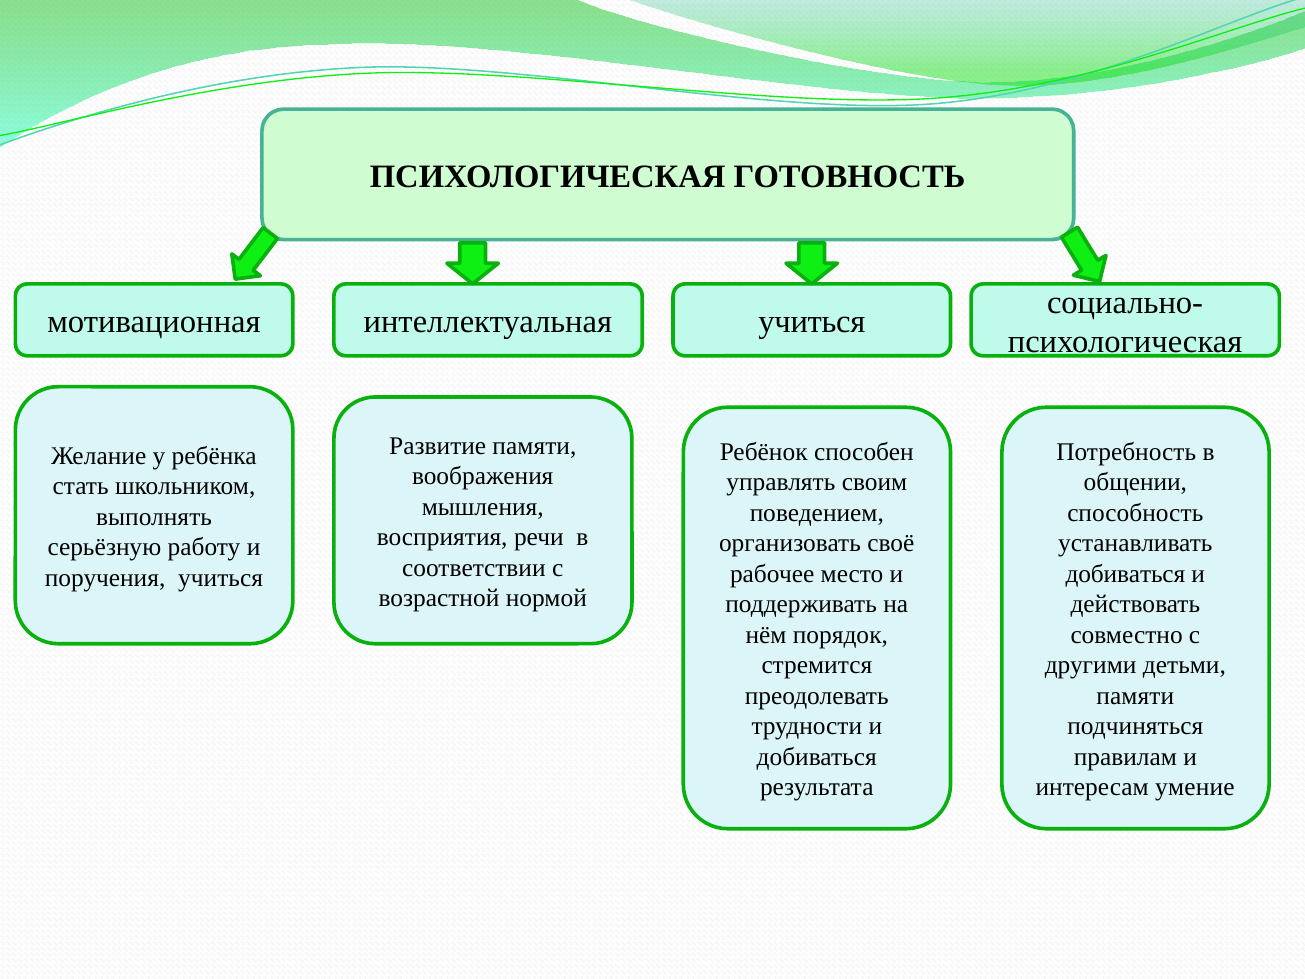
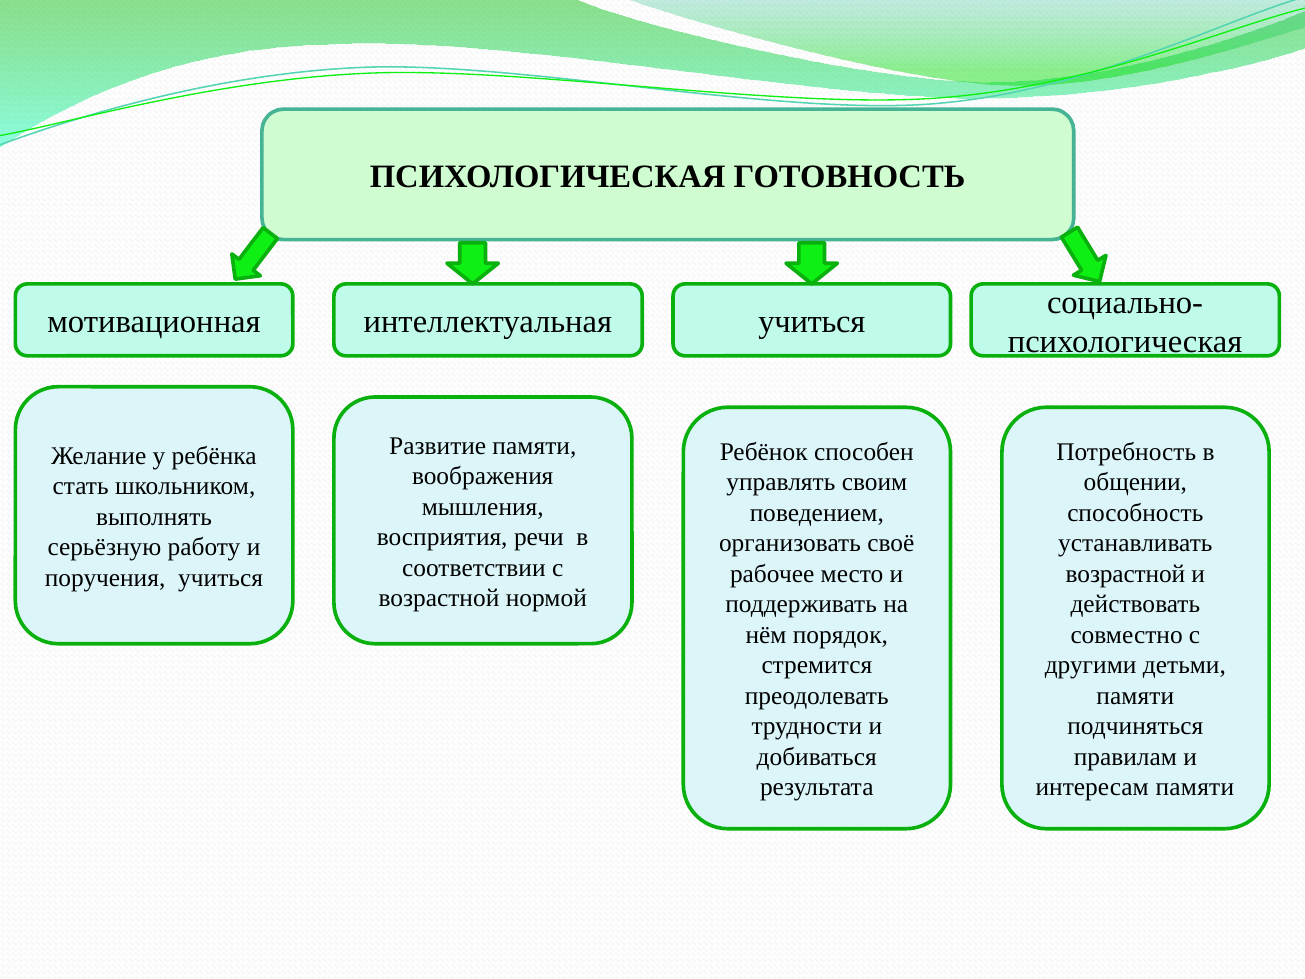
добиваться at (1125, 574): добиваться -> возрастной
интересам умение: умение -> памяти
